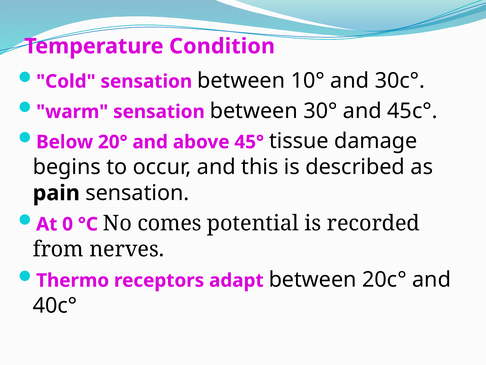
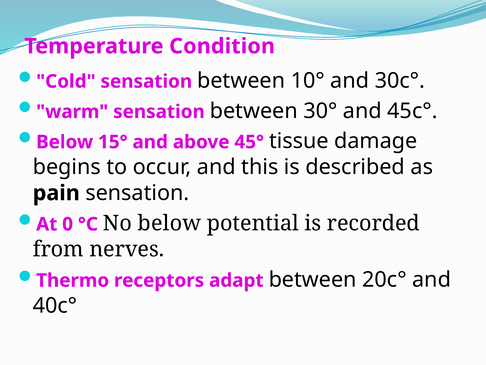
20°: 20° -> 15°
No comes: comes -> below
